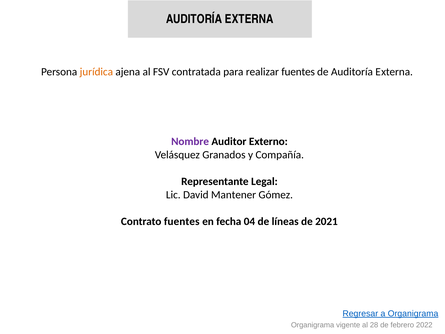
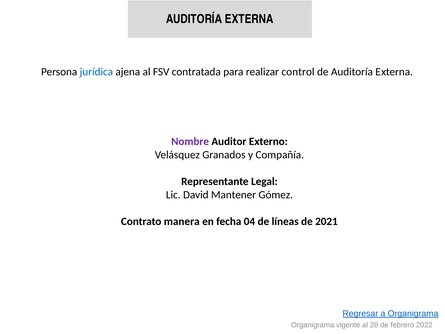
jurídica colour: orange -> blue
realizar fuentes: fuentes -> control
Contrato fuentes: fuentes -> manera
